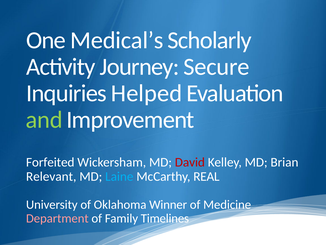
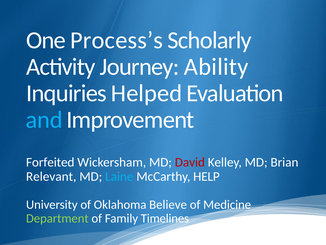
Medical’s: Medical’s -> Process’s
Secure: Secure -> Ability
and colour: light green -> light blue
REAL: REAL -> HELP
Winner: Winner -> Believe
Department colour: pink -> light green
